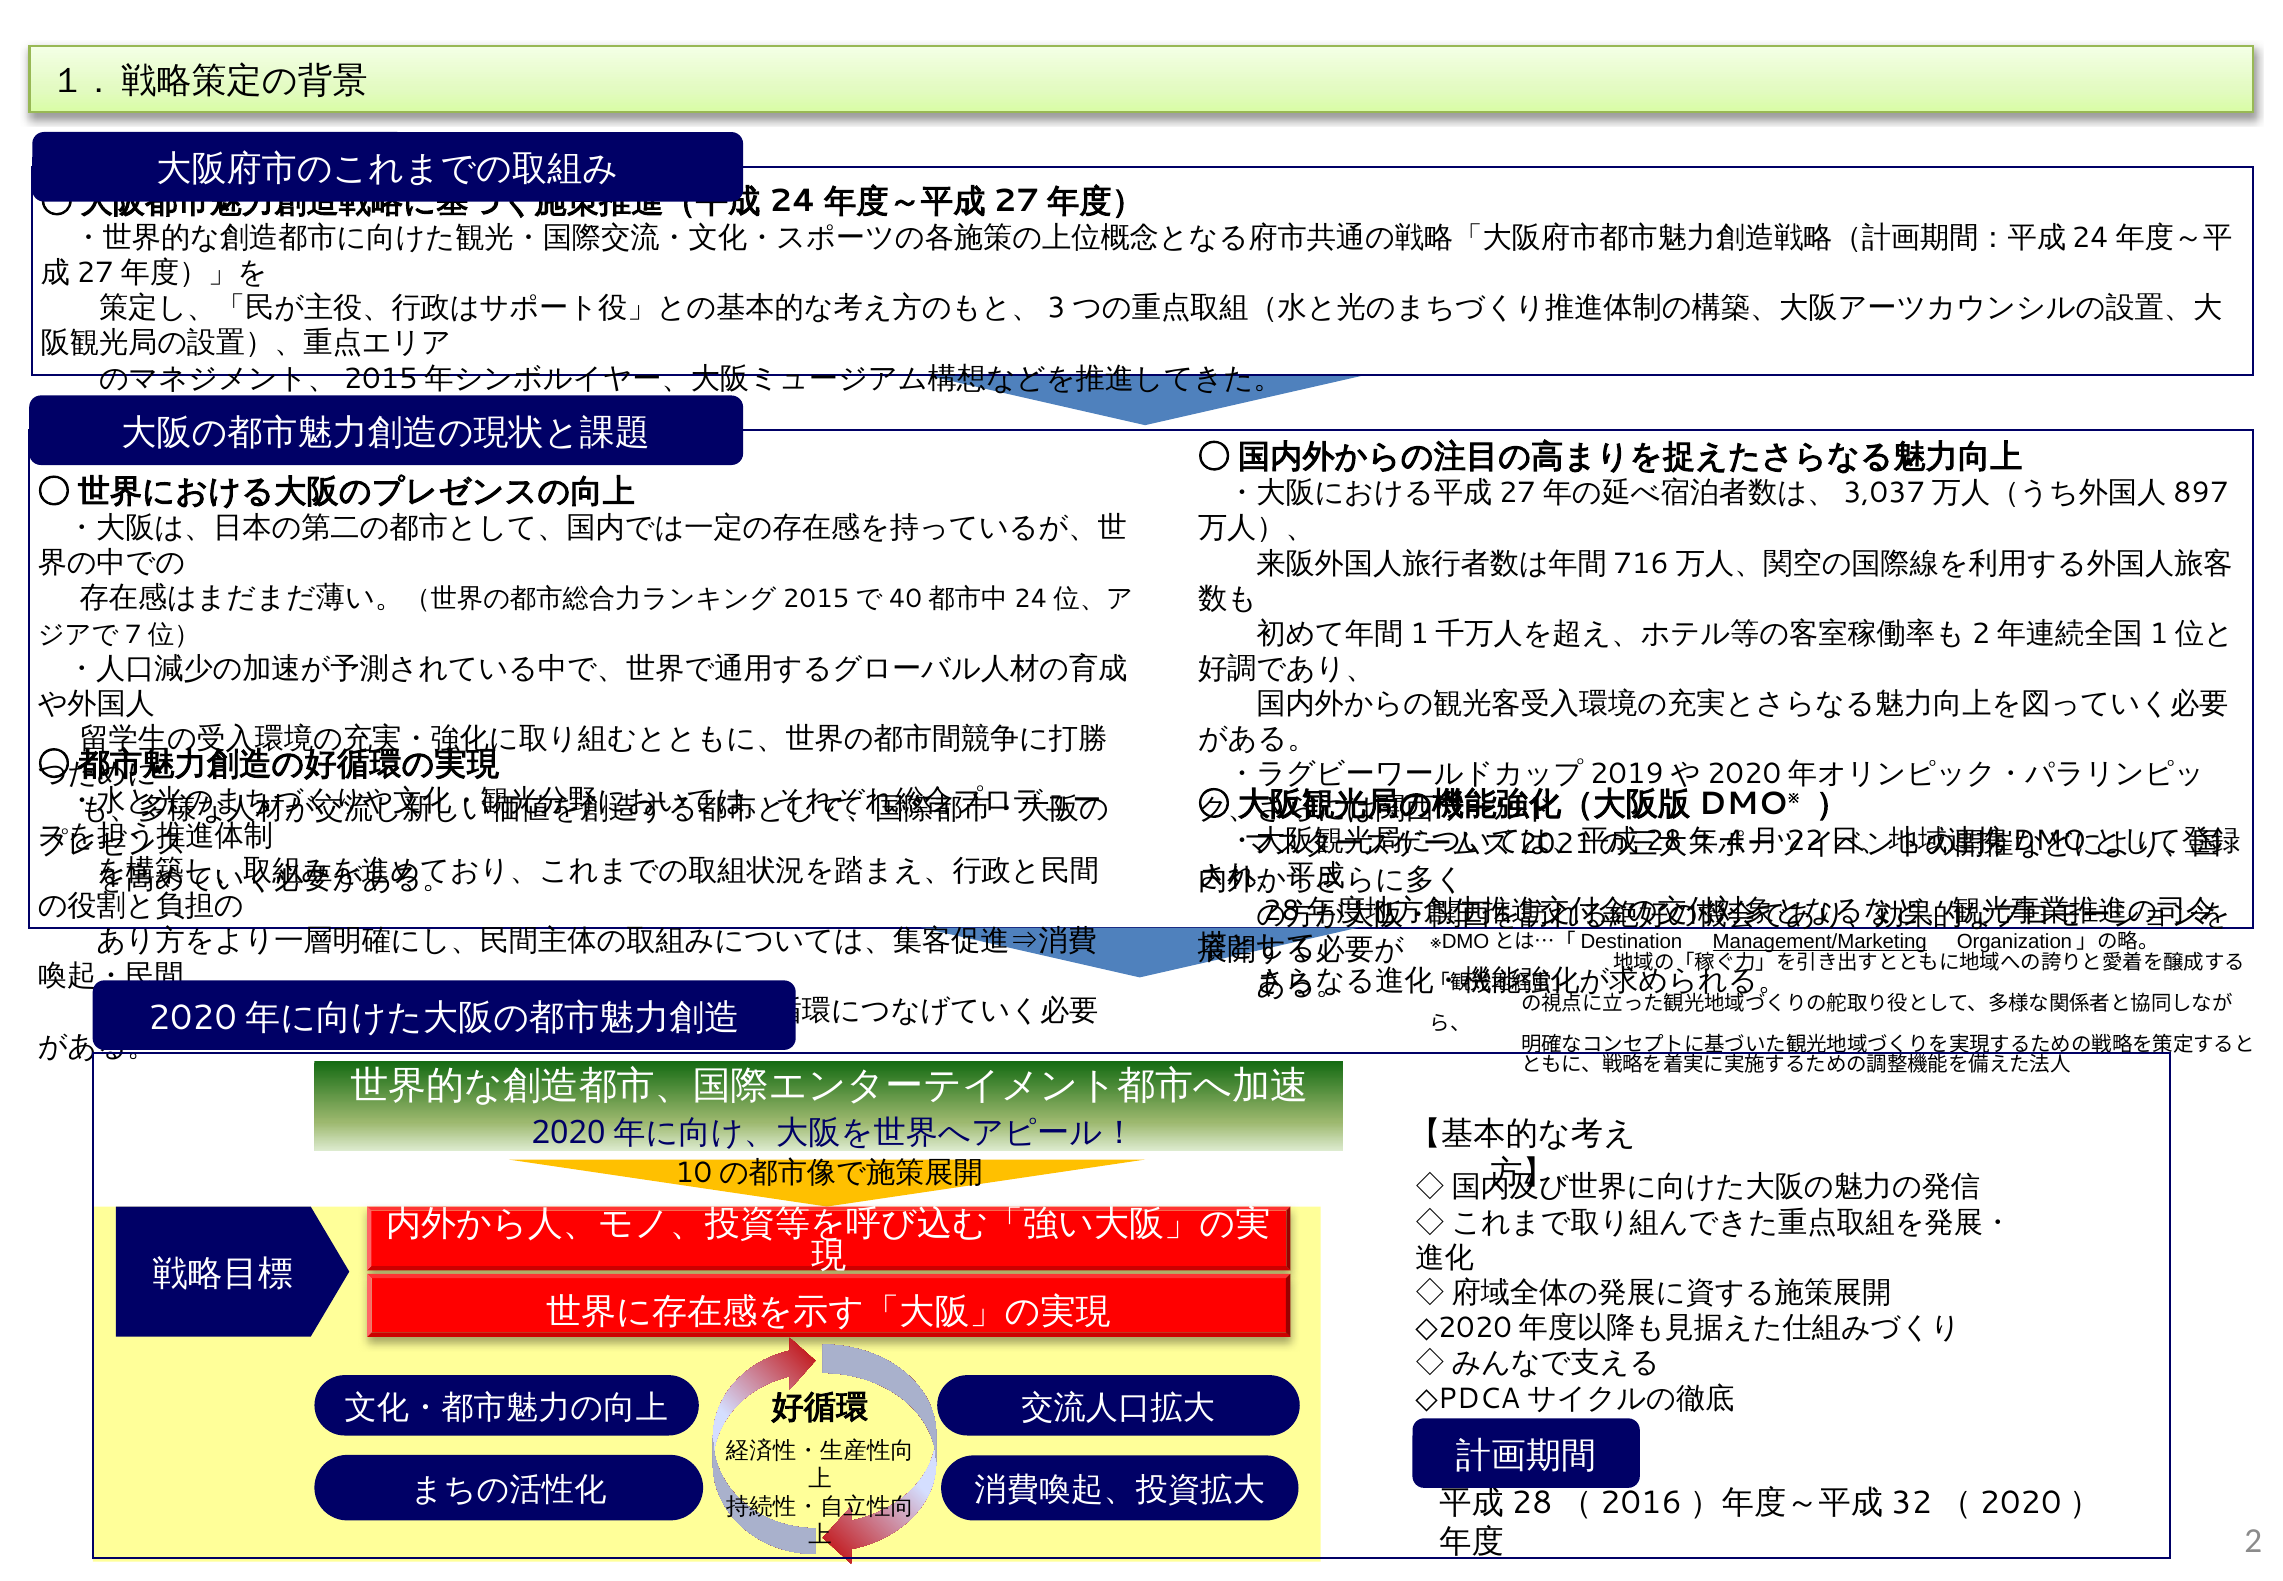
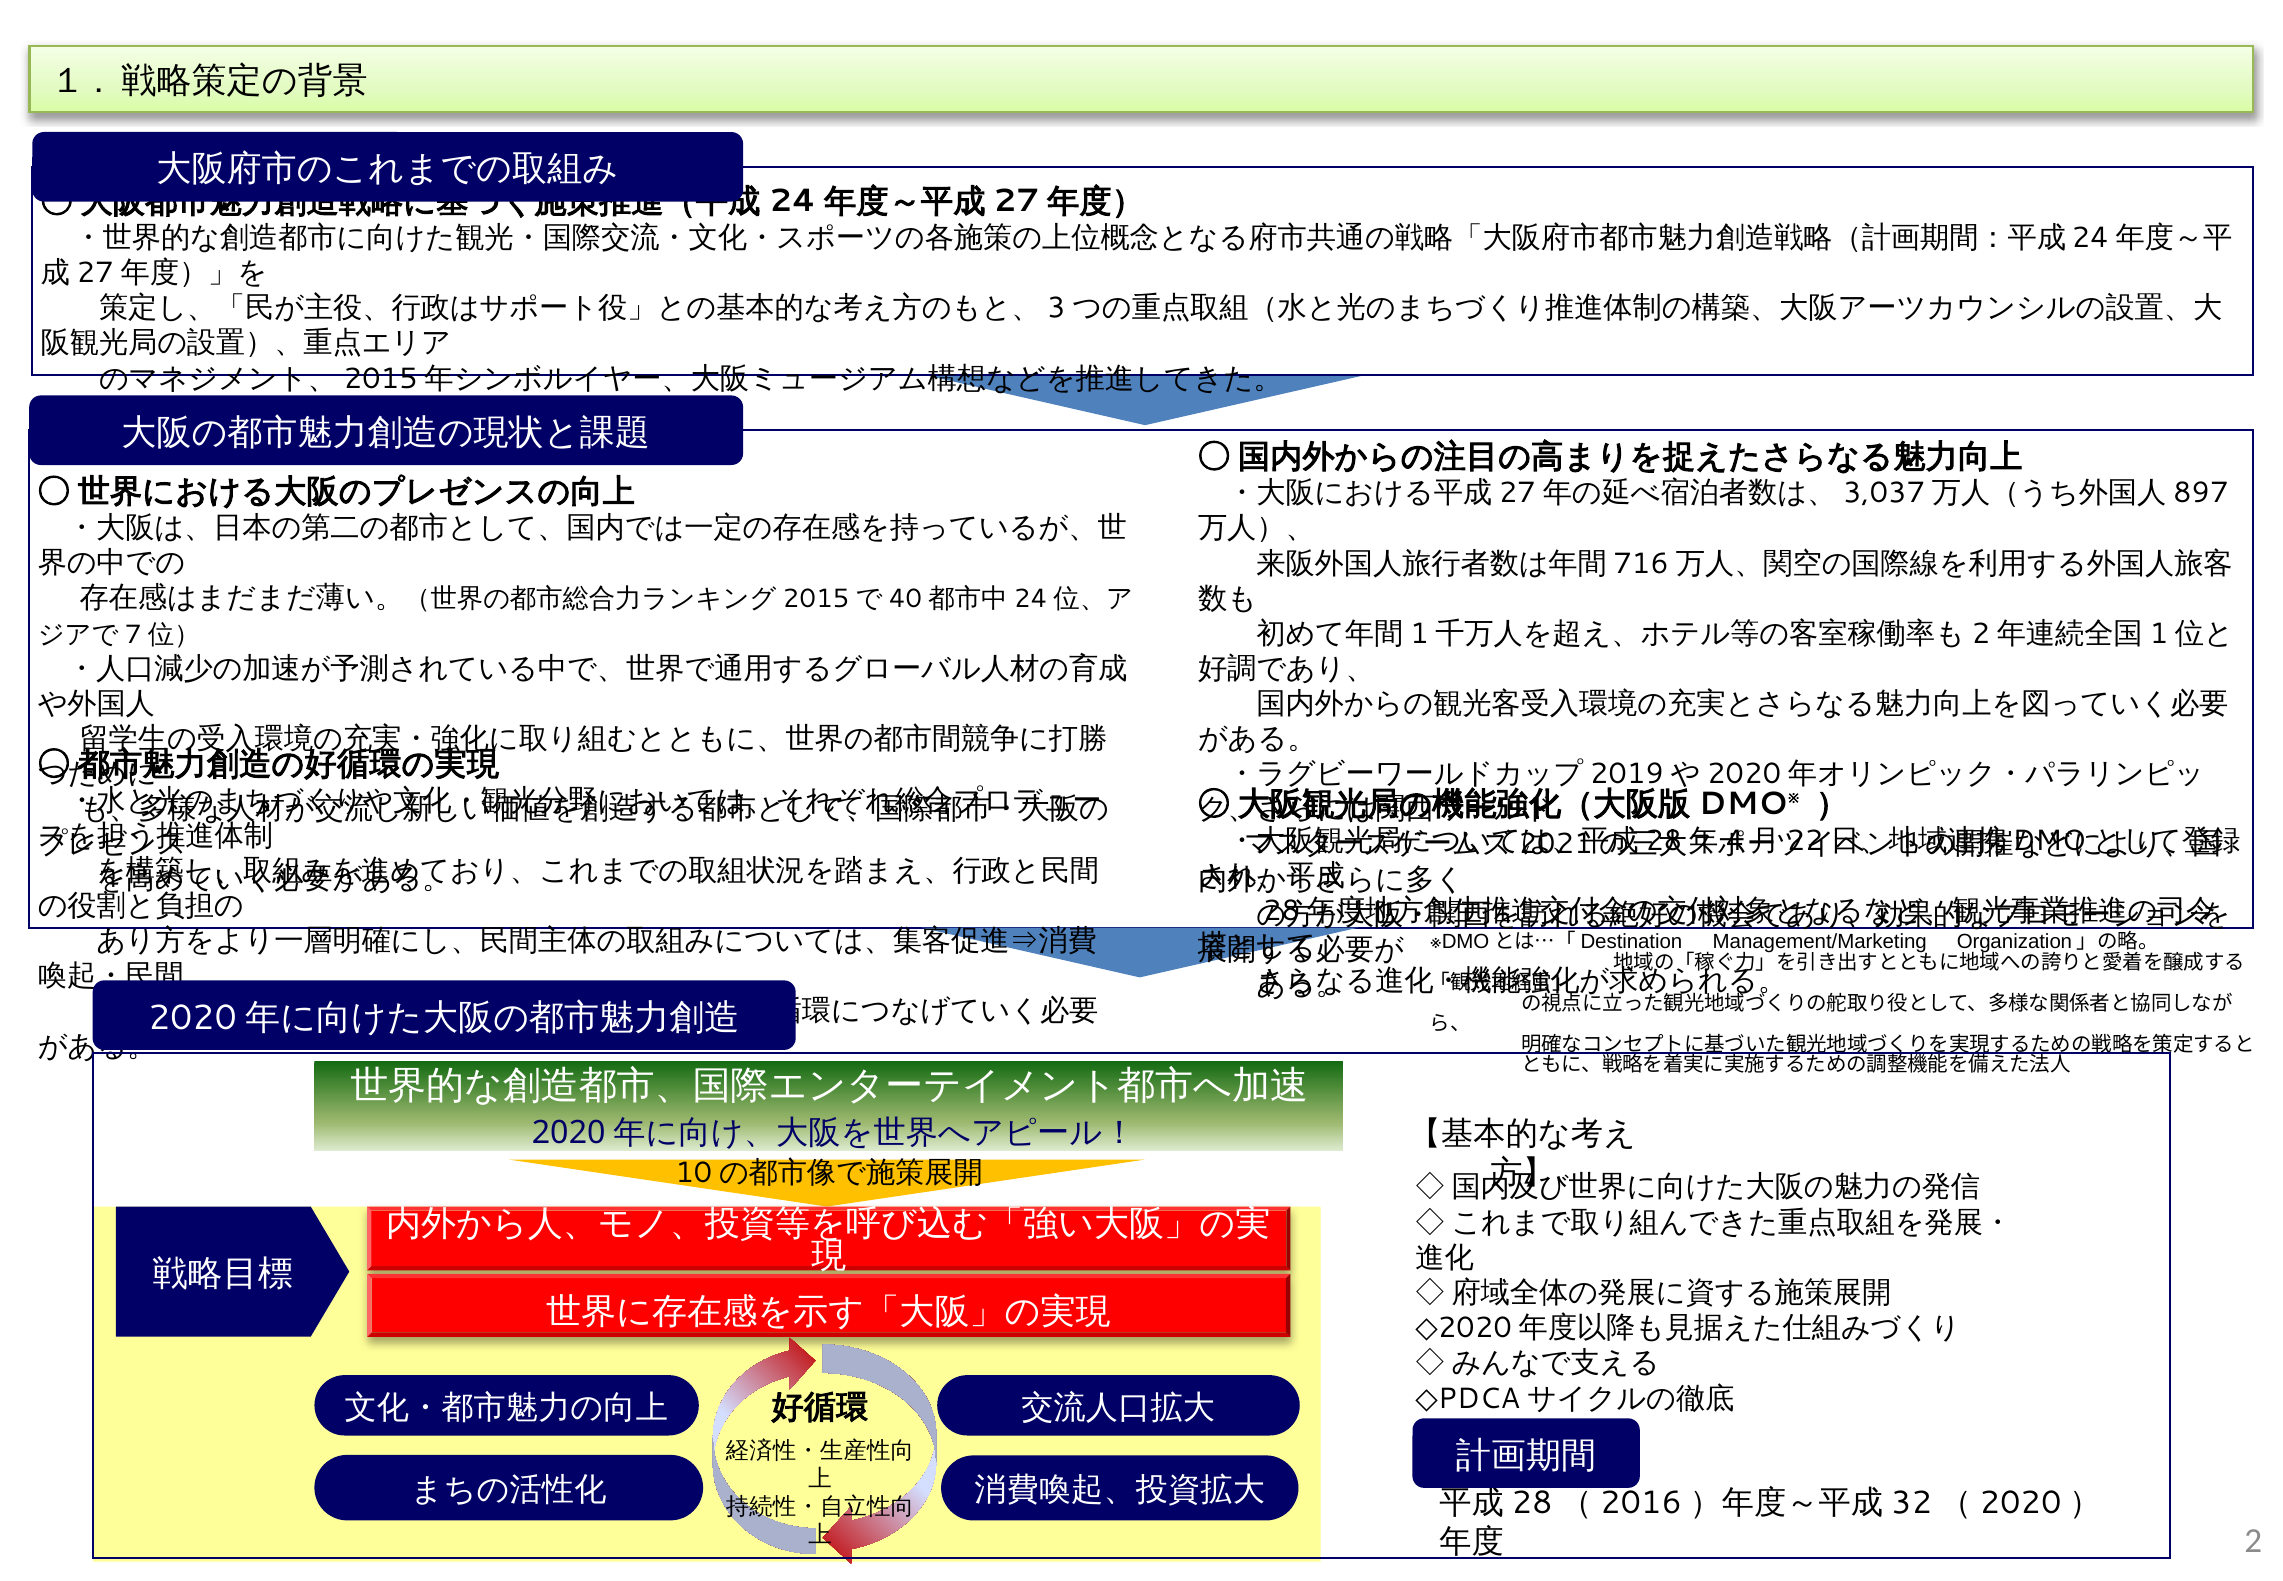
Management/Marketing underline: present -> none
